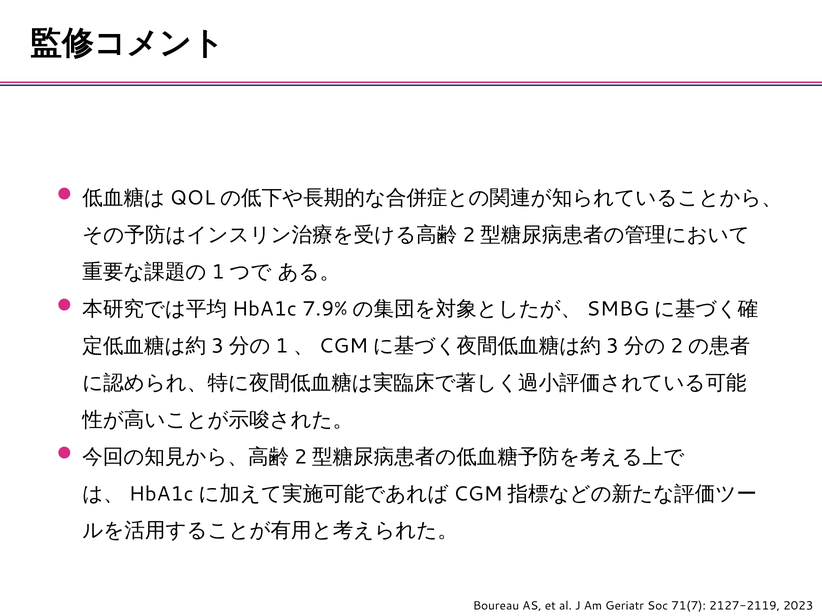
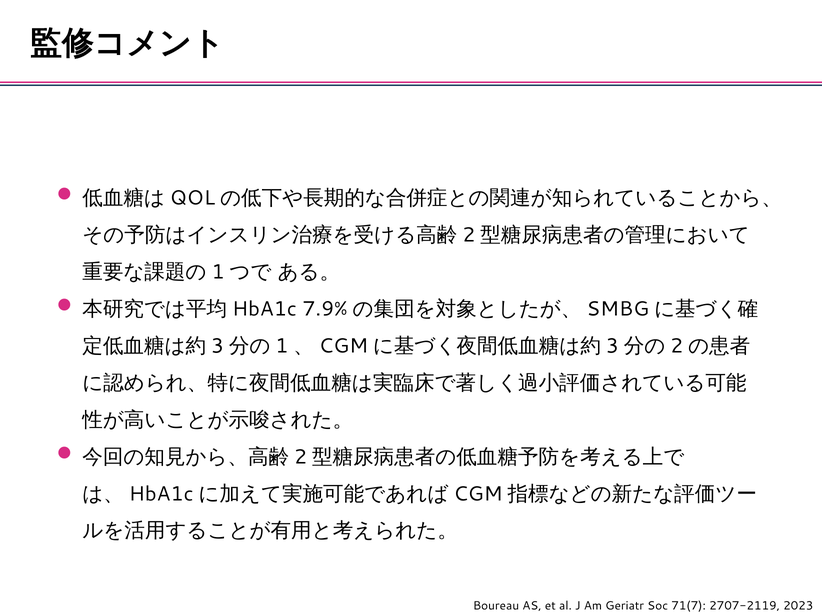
2127-2119: 2127-2119 -> 2707-2119
